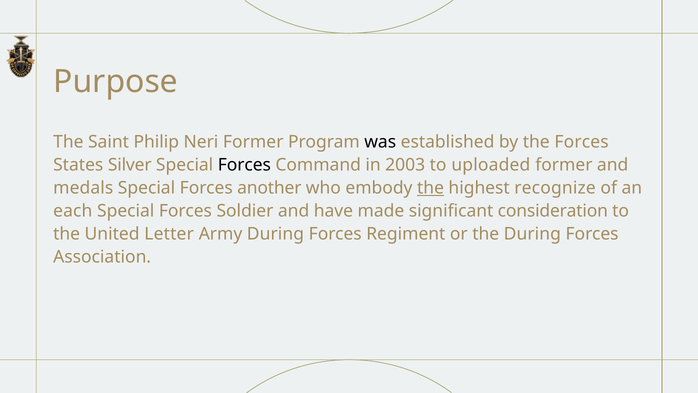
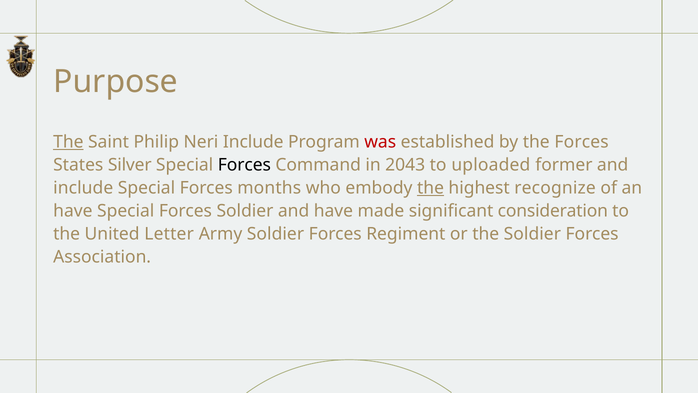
The at (68, 142) underline: none -> present
Neri Former: Former -> Include
was colour: black -> red
2003: 2003 -> 2043
medals at (83, 188): medals -> include
another: another -> months
each at (73, 211): each -> have
Army During: During -> Soldier
the During: During -> Soldier
